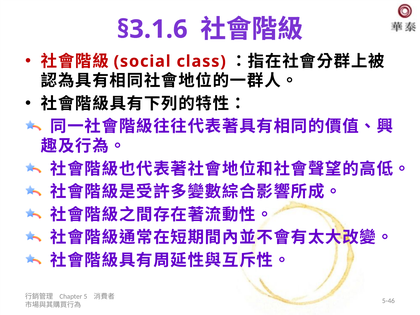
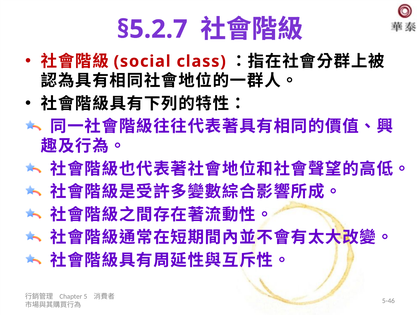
§3.1.6: §3.1.6 -> §5.2.7
